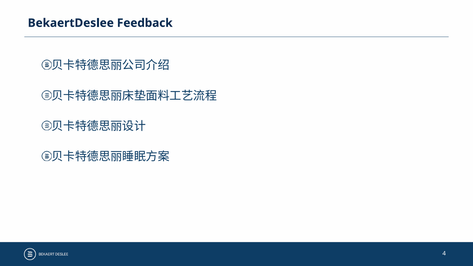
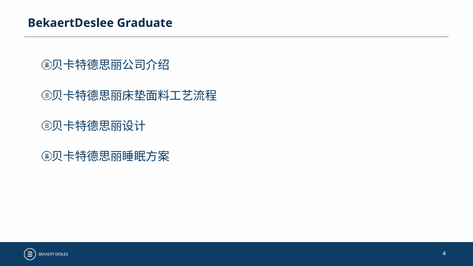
Feedback: Feedback -> Graduate
